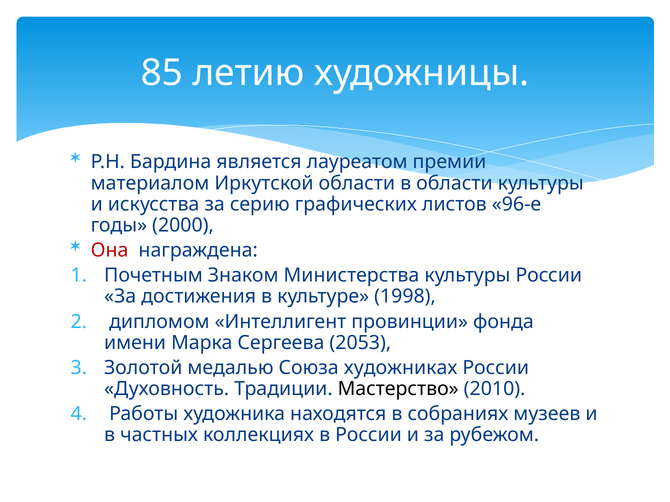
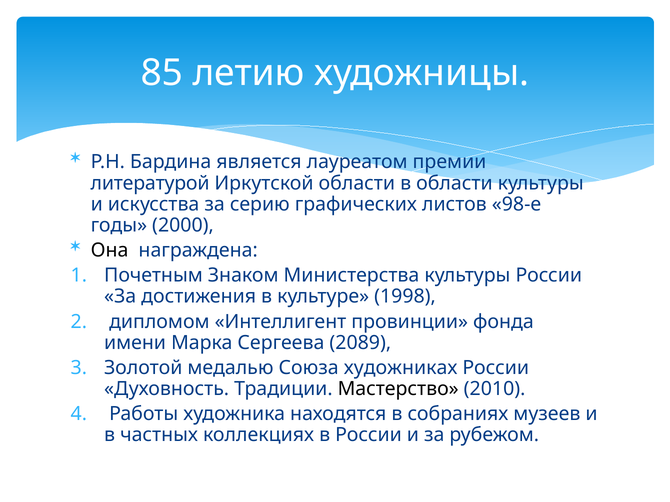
материалом: материалом -> литературой
96-е: 96-е -> 98-е
Она colour: red -> black
2053: 2053 -> 2089
